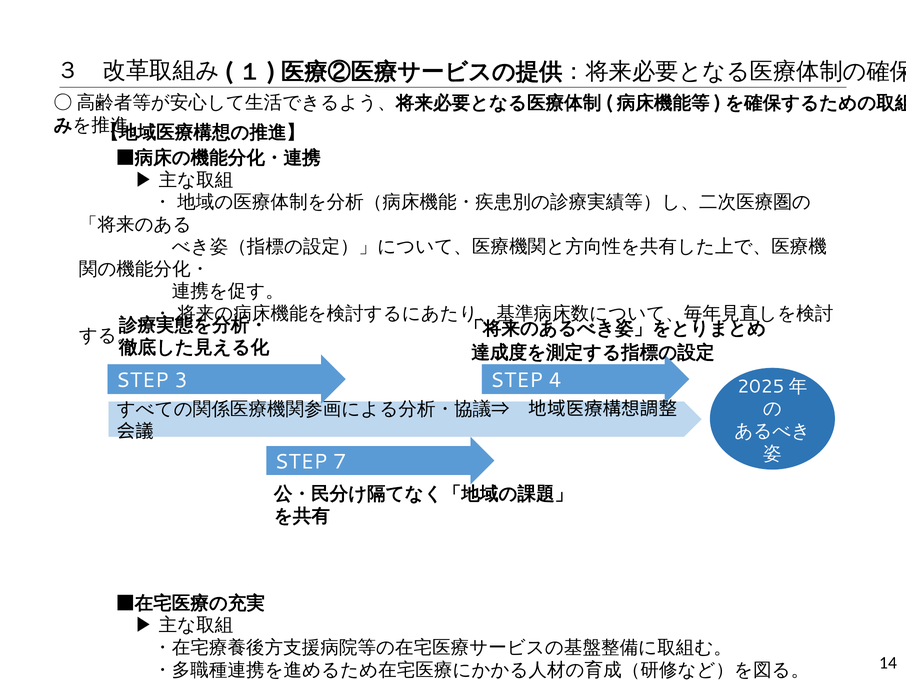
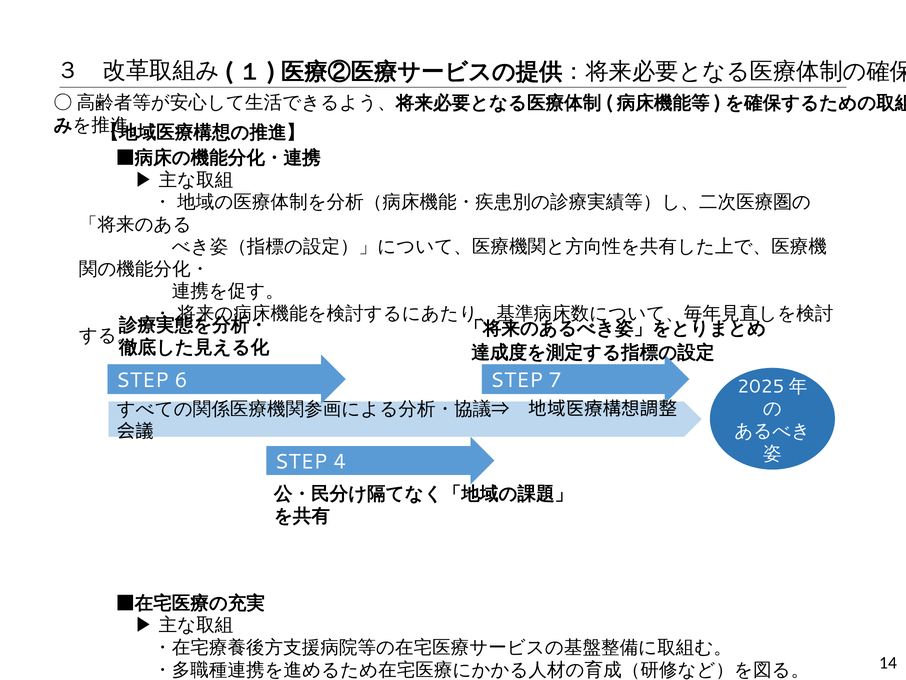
3: 3 -> 6
4: 4 -> 7
7: 7 -> 4
